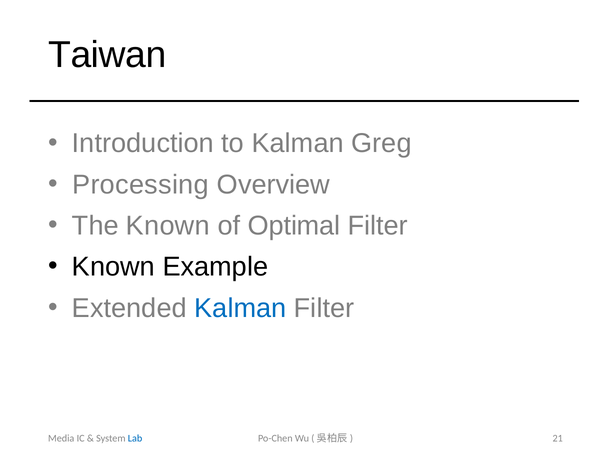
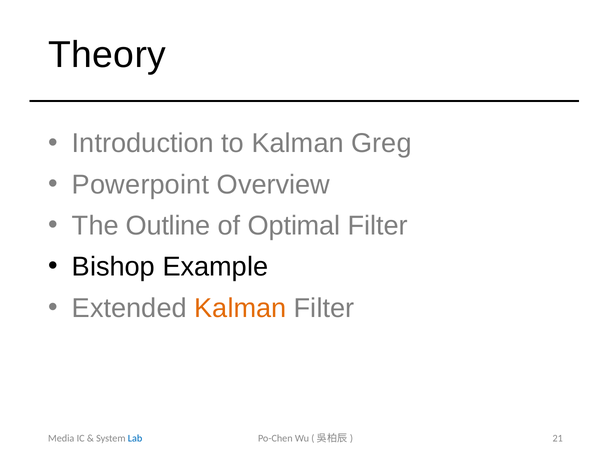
Taiwan: Taiwan -> Theory
Processing: Processing -> Powerpoint
The Known: Known -> Outline
Known at (113, 266): Known -> Bishop
Kalman at (240, 308) colour: blue -> orange
